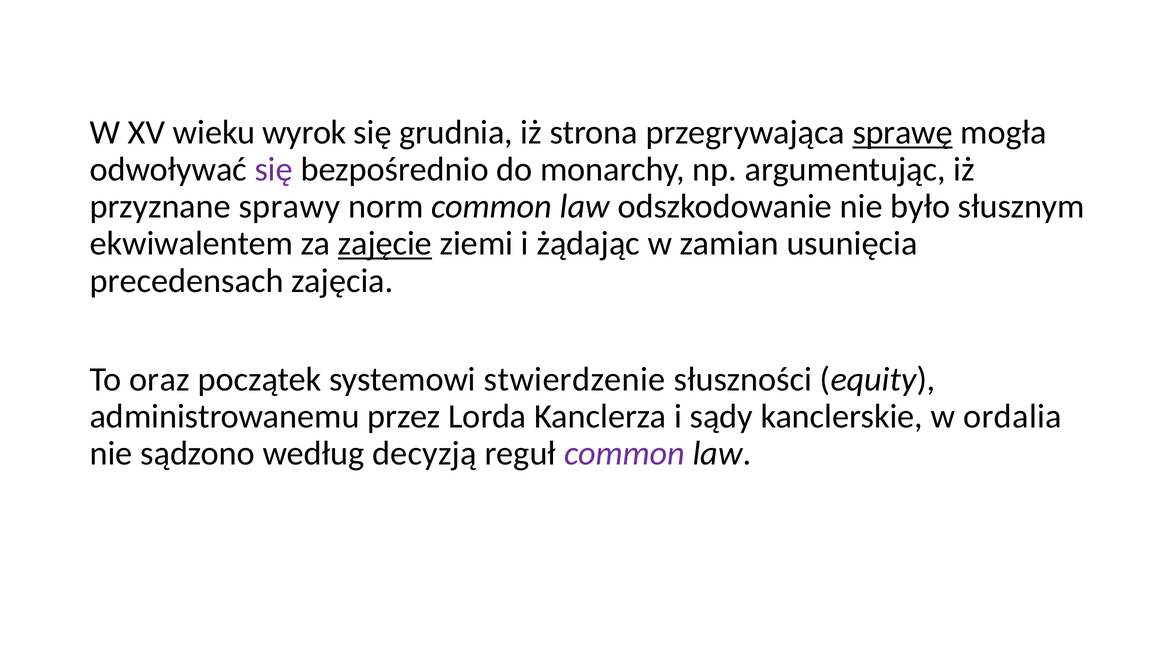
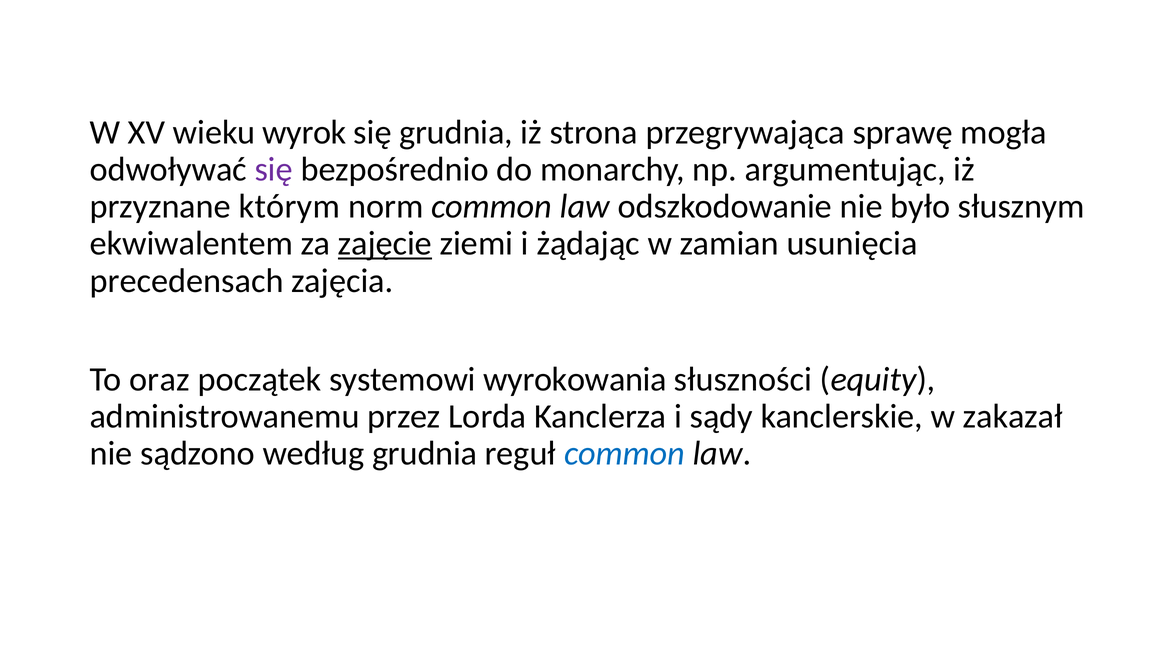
sprawę underline: present -> none
sprawy: sprawy -> którym
stwierdzenie: stwierdzenie -> wyrokowania
ordalia: ordalia -> zakazał
według decyzją: decyzją -> grudnia
common at (624, 454) colour: purple -> blue
